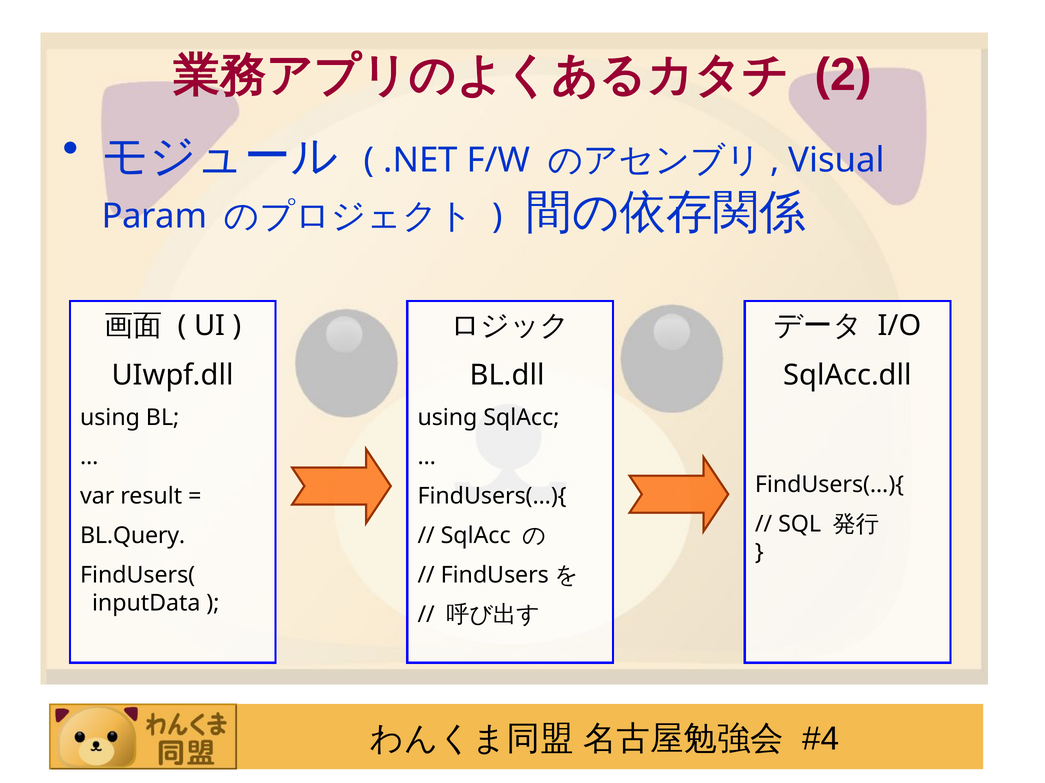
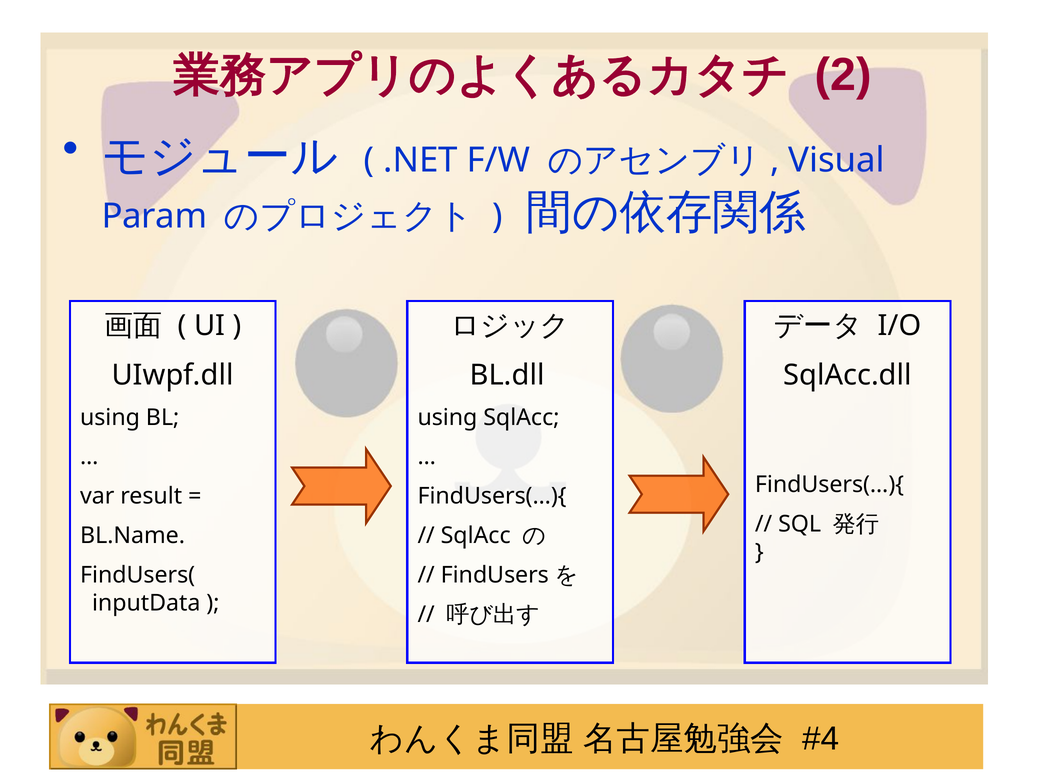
BL.Query: BL.Query -> BL.Name
